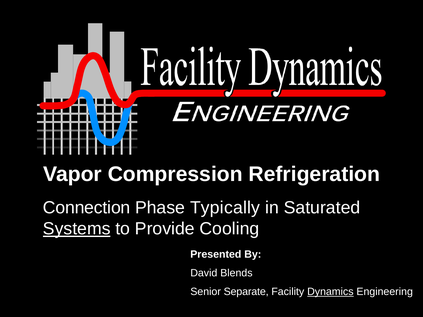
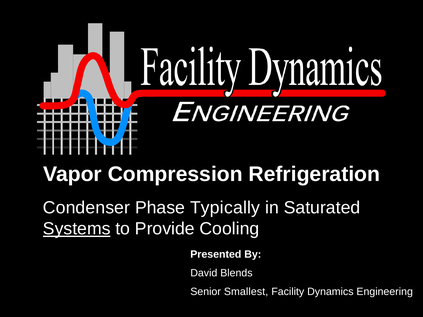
Connection: Connection -> Condenser
Separate: Separate -> Smallest
Dynamics underline: present -> none
